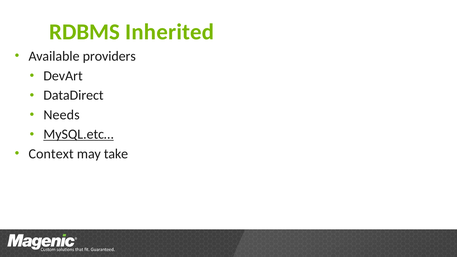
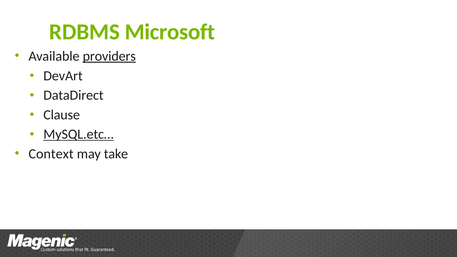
Inherited: Inherited -> Microsoft
providers underline: none -> present
Needs: Needs -> Clause
